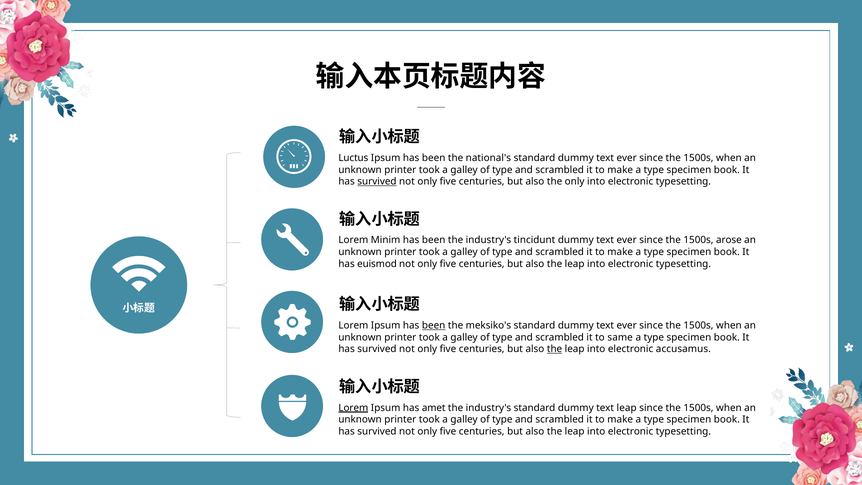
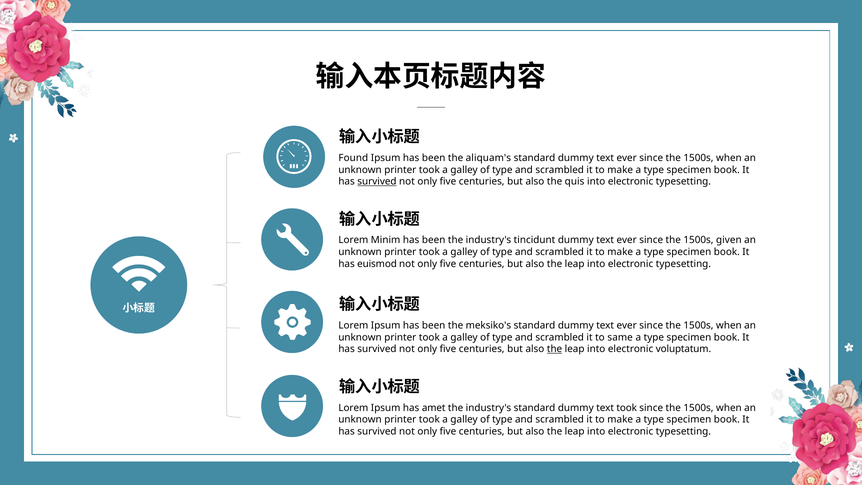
Luctus: Luctus -> Found
national's: national's -> aliquam's
the only: only -> quis
arose: arose -> given
been at (434, 325) underline: present -> none
accusamus: accusamus -> voluptatum
Lorem at (353, 408) underline: present -> none
text leap: leap -> took
